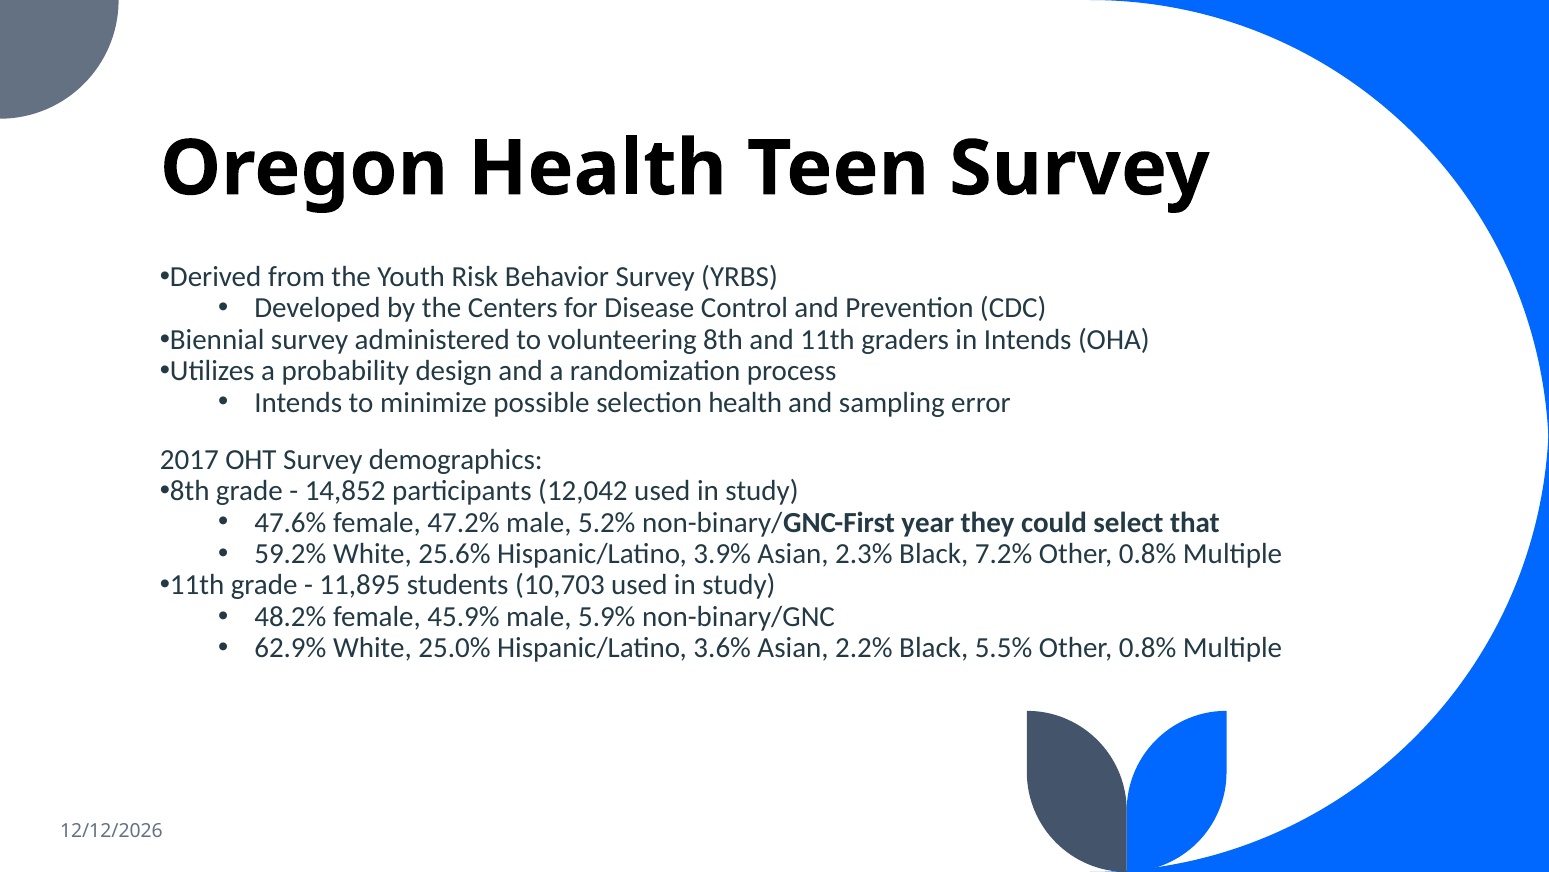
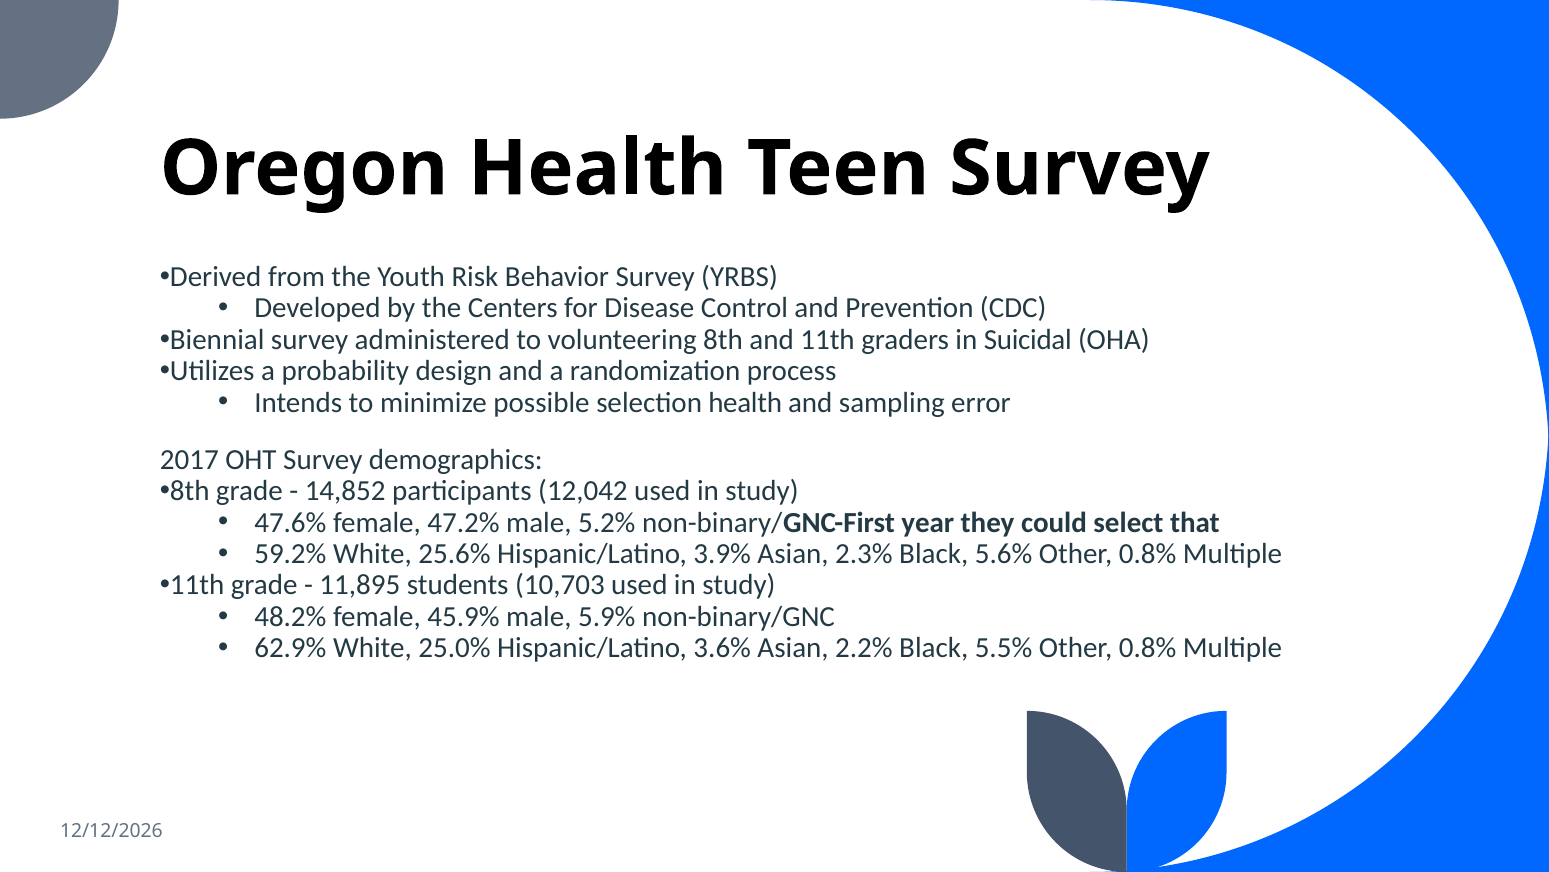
in Intends: Intends -> Suicidal
7.2%: 7.2% -> 5.6%
